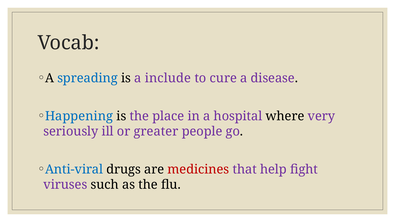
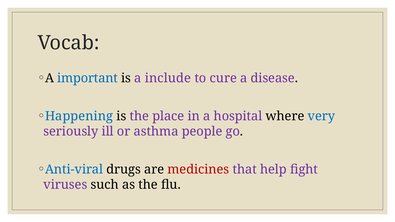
spreading: spreading -> important
very colour: purple -> blue
greater: greater -> asthma
